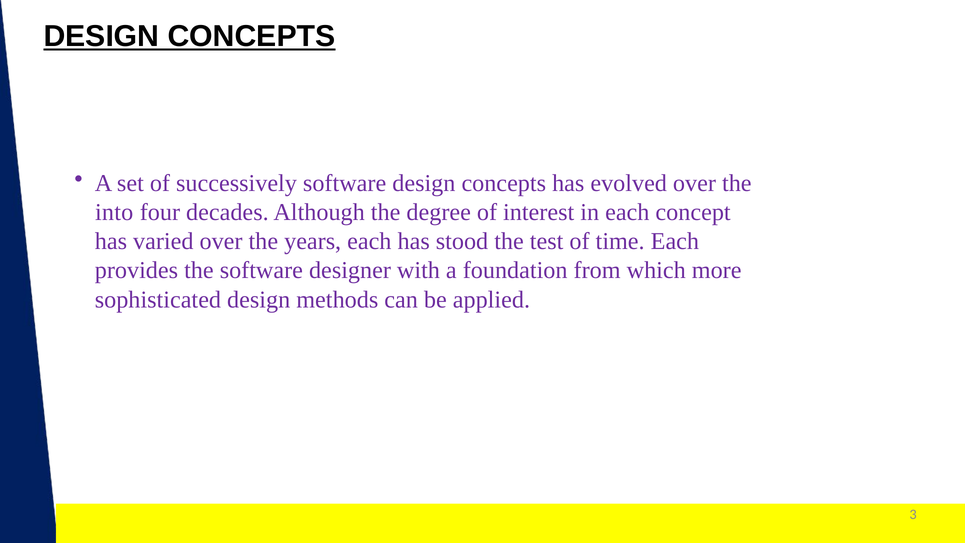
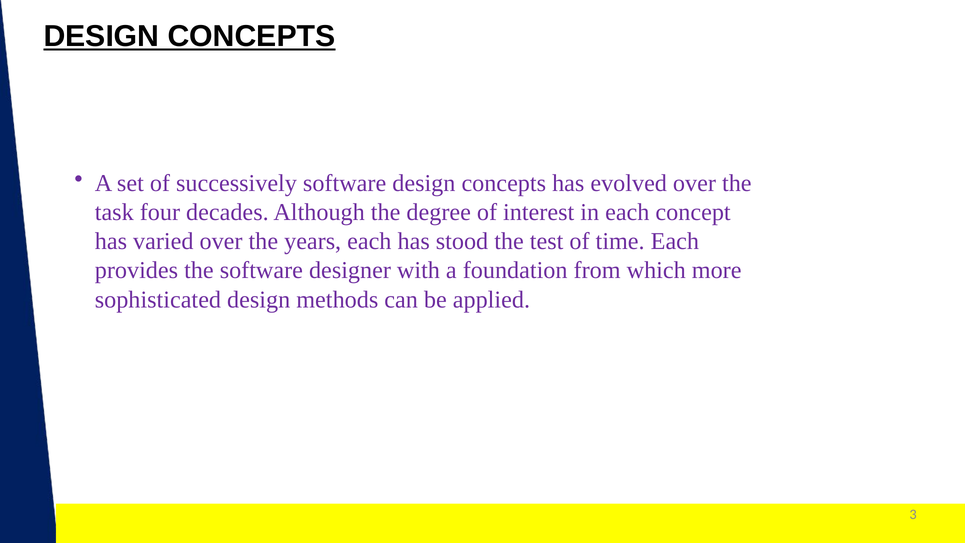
into: into -> task
